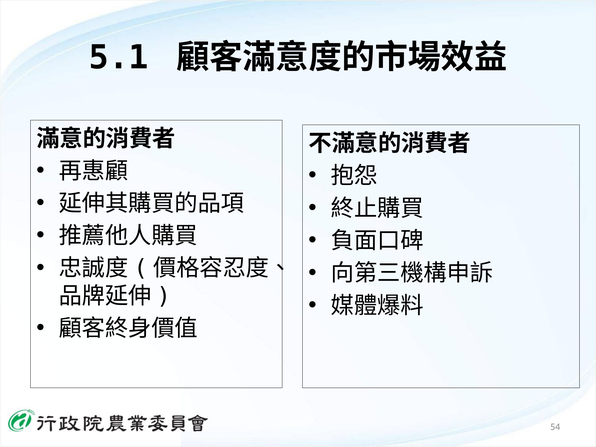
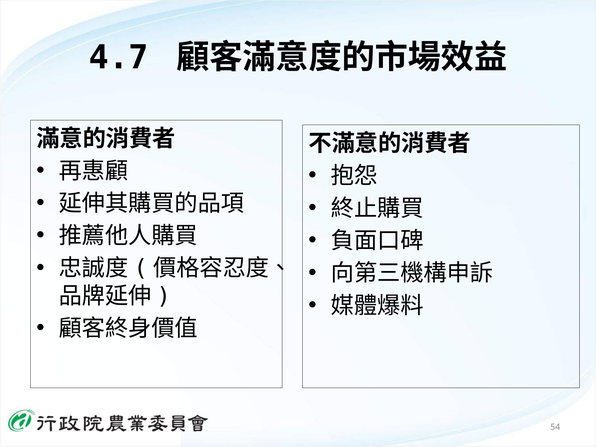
5.1: 5.1 -> 4.7
